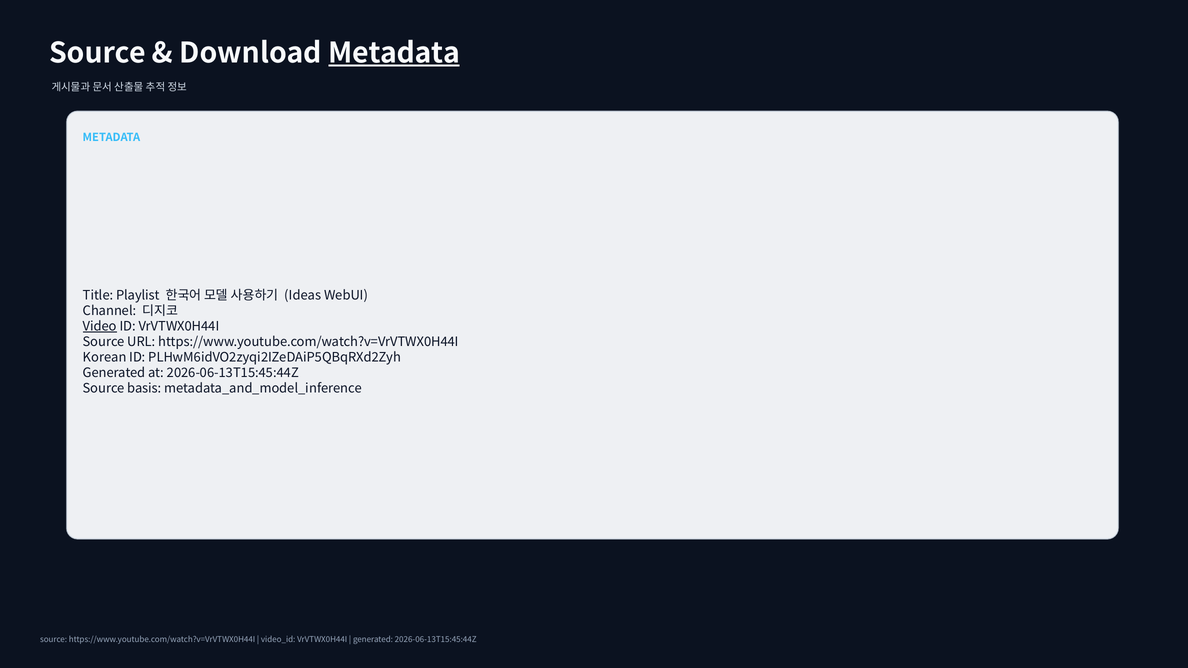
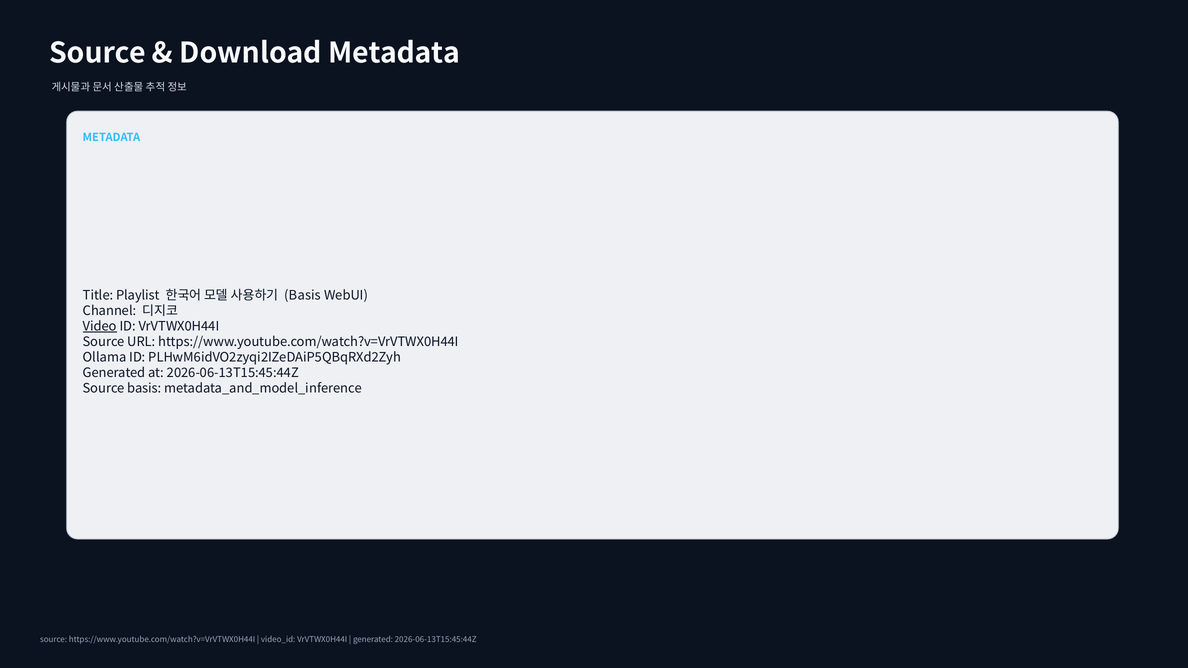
Metadata at (394, 53) underline: present -> none
Ideas at (303, 296): Ideas -> Basis
Korean: Korean -> Ollama
